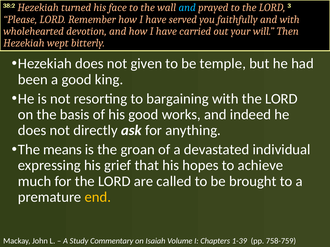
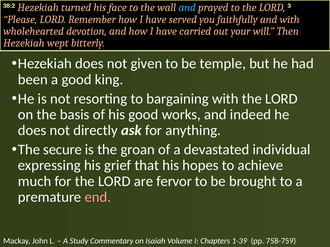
means: means -> secure
called: called -> fervor
end colour: yellow -> pink
